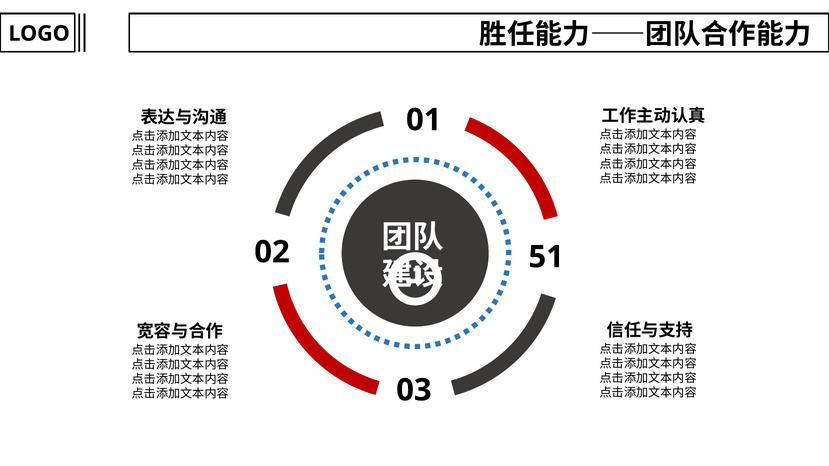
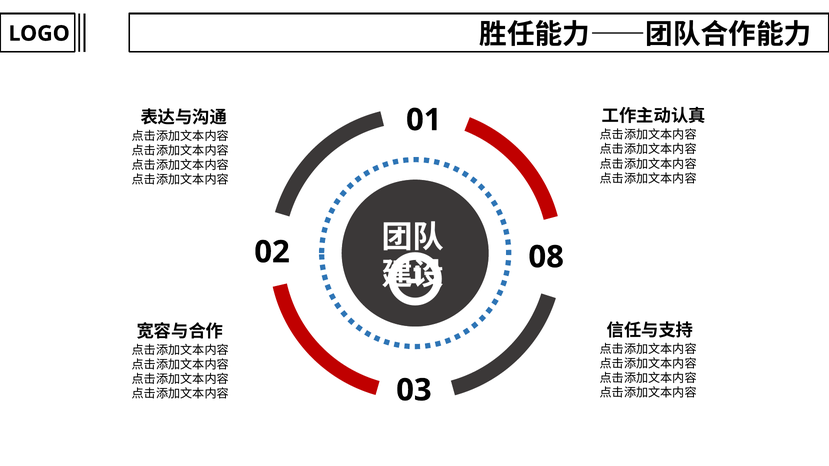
51: 51 -> 08
